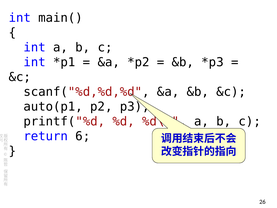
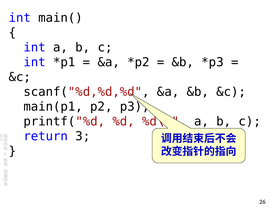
auto(p1: auto(p1 -> main(p1
6: 6 -> 3
